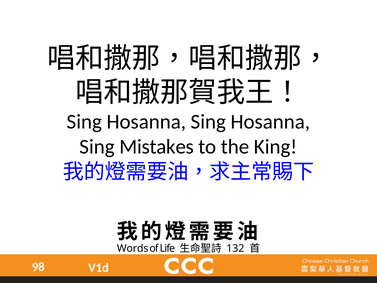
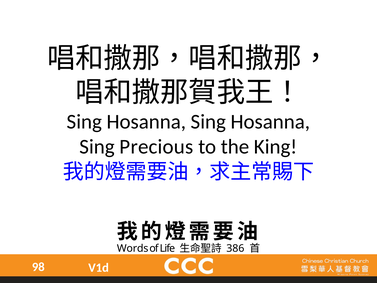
Mistakes: Mistakes -> Precious
132: 132 -> 386
